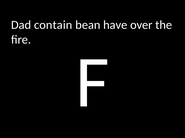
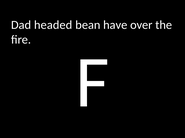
contain: contain -> headed
